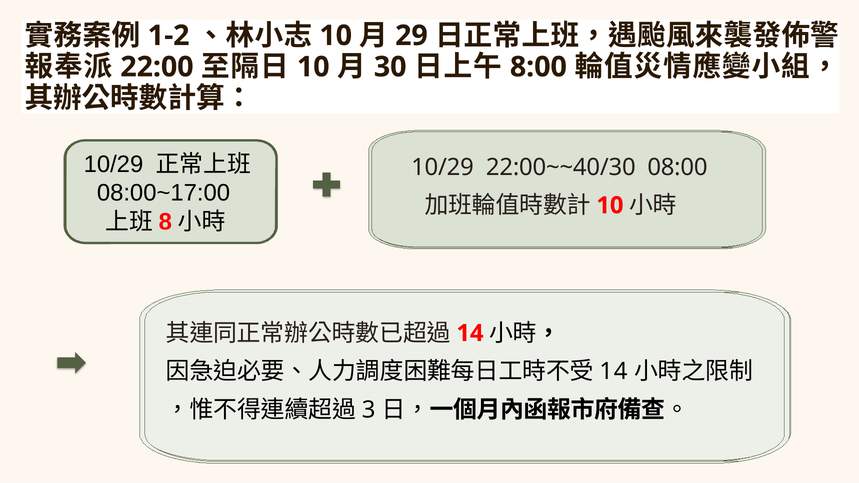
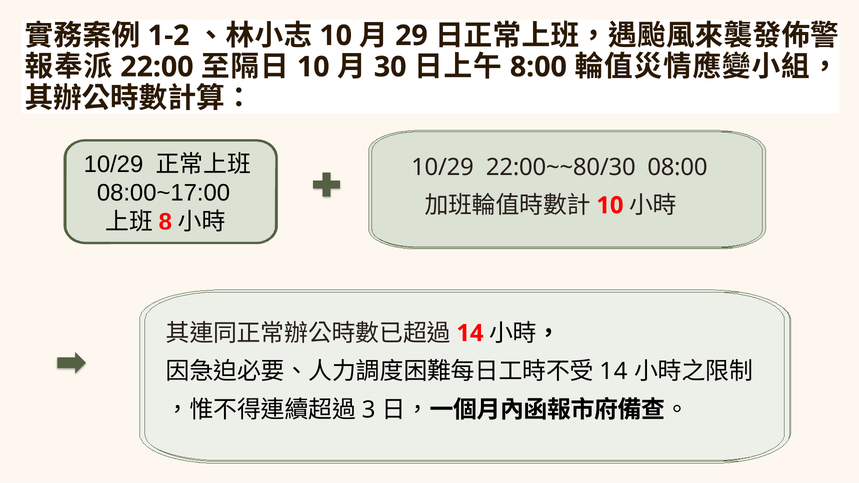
22:00~~40/30: 22:00~~40/30 -> 22:00~~80/30
